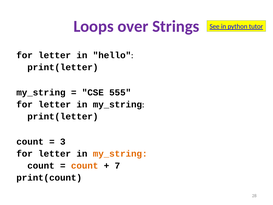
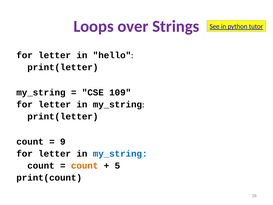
555: 555 -> 109
3: 3 -> 9
my_string at (120, 153) colour: orange -> blue
7: 7 -> 5
